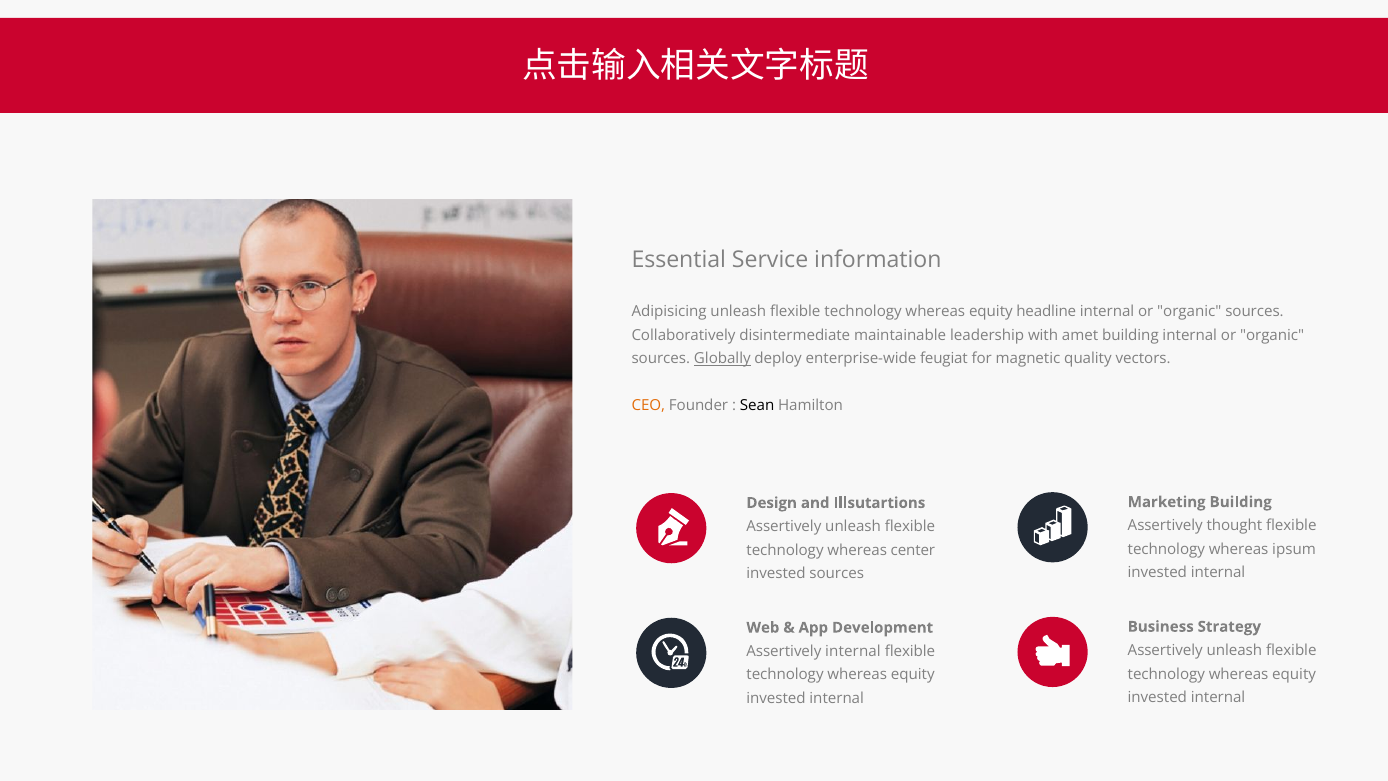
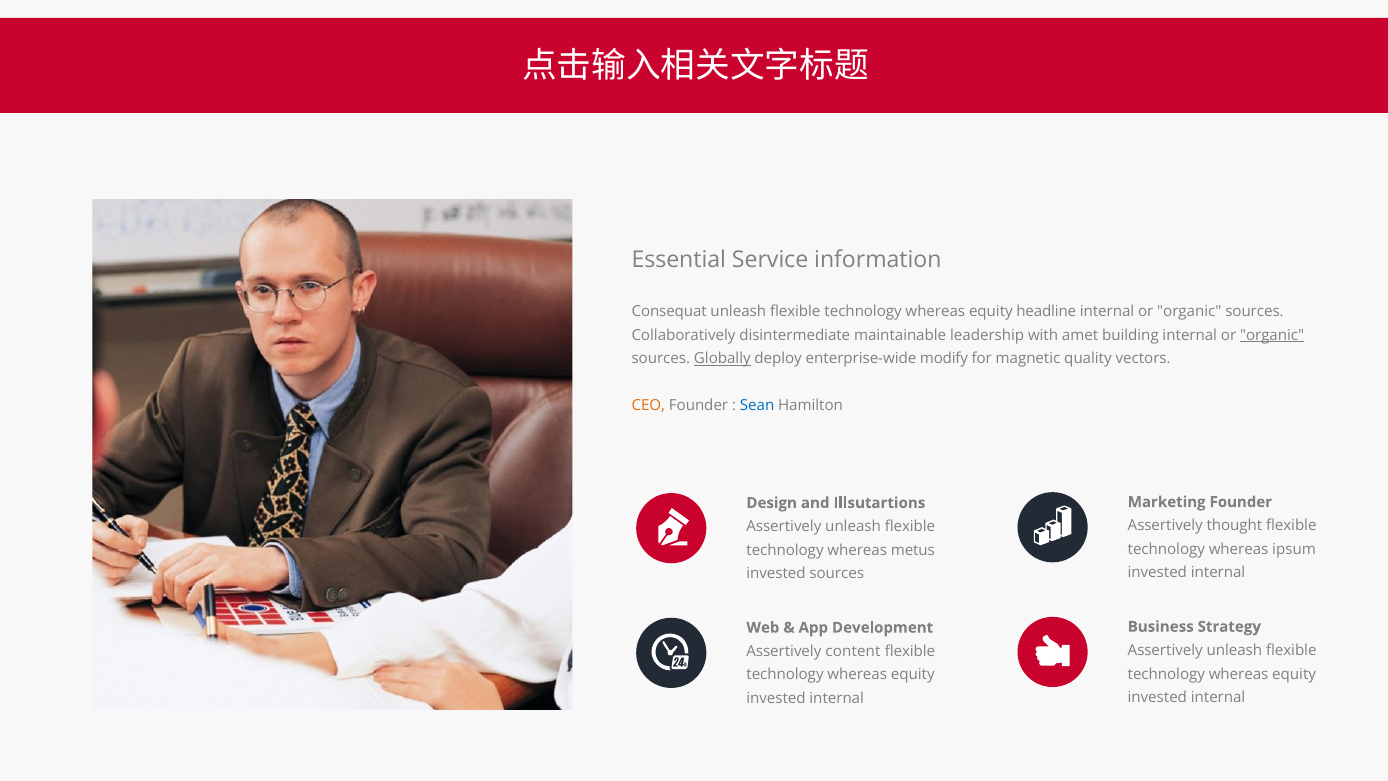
Adipisicing: Adipisicing -> Consequat
organic at (1272, 335) underline: none -> present
feugiat: feugiat -> modify
Sean colour: black -> blue
Marketing Building: Building -> Founder
center: center -> metus
Assertively internal: internal -> content
